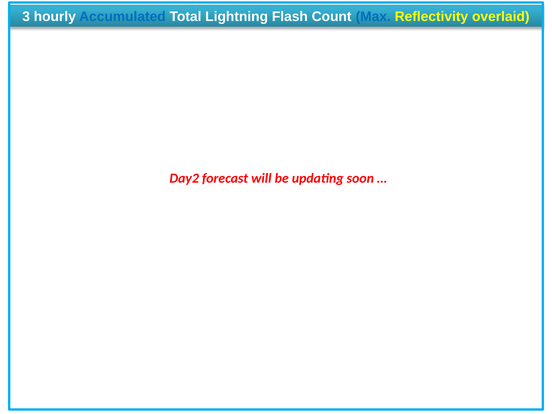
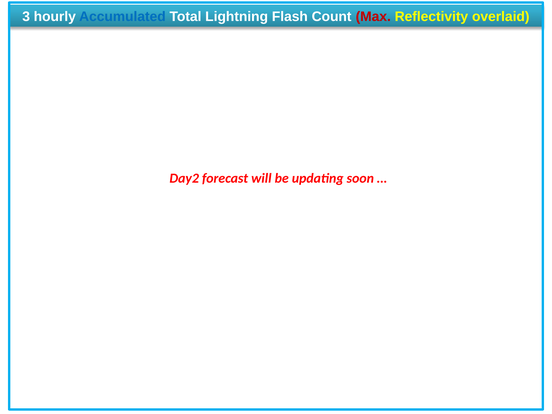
Max colour: blue -> red
